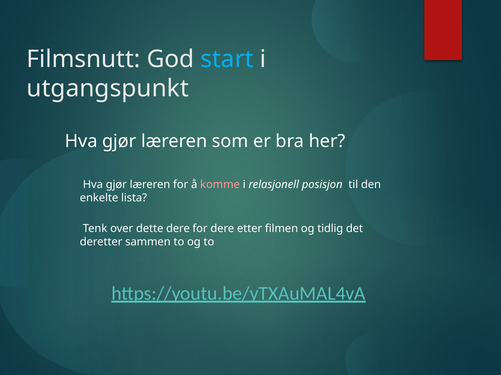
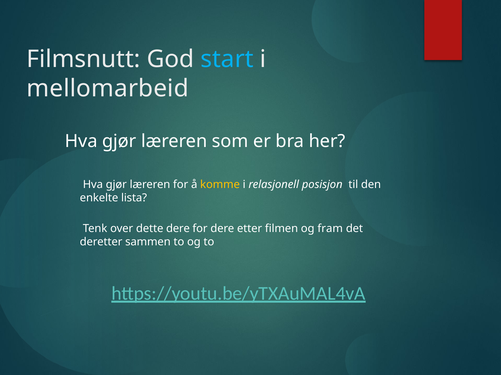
utgangspunkt: utgangspunkt -> mellomarbeid
komme colour: pink -> yellow
tidlig: tidlig -> fram
